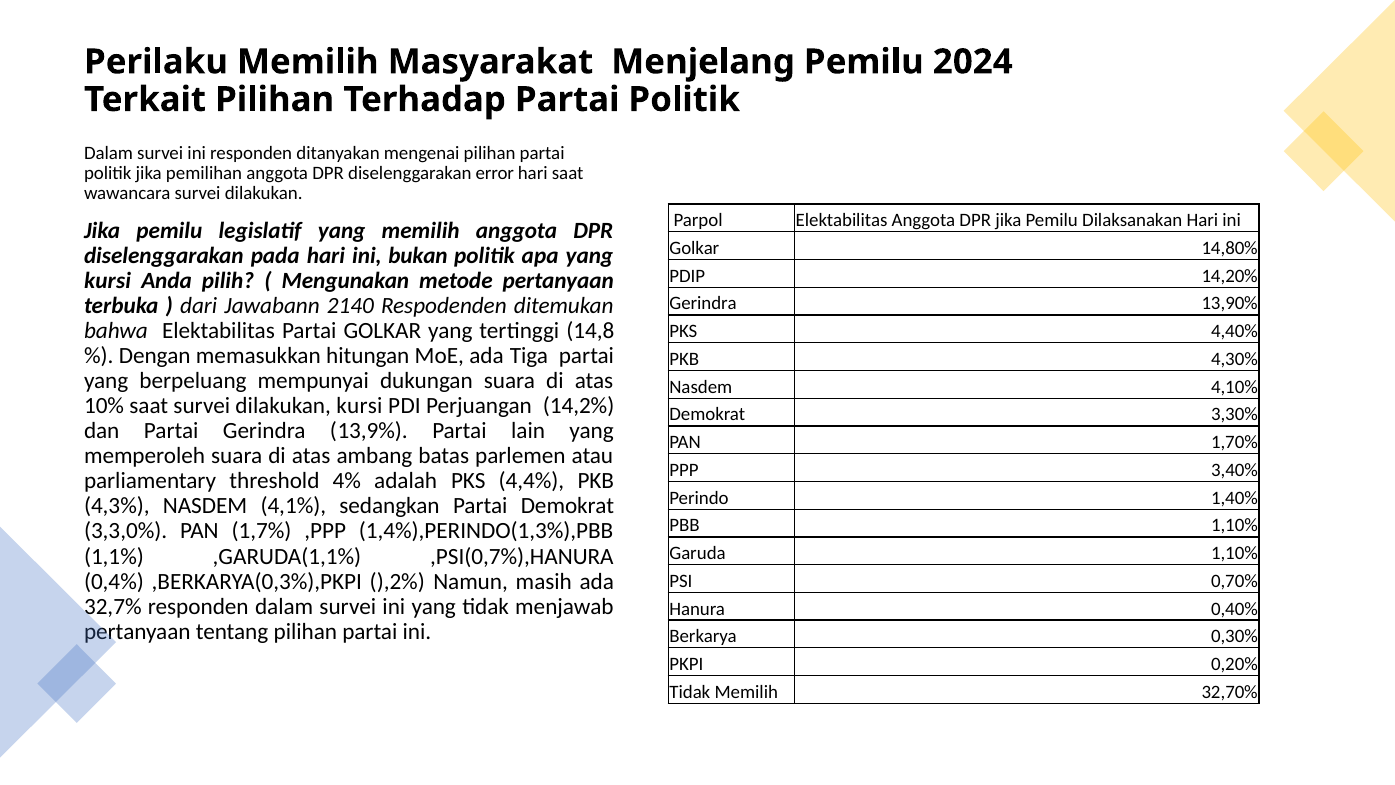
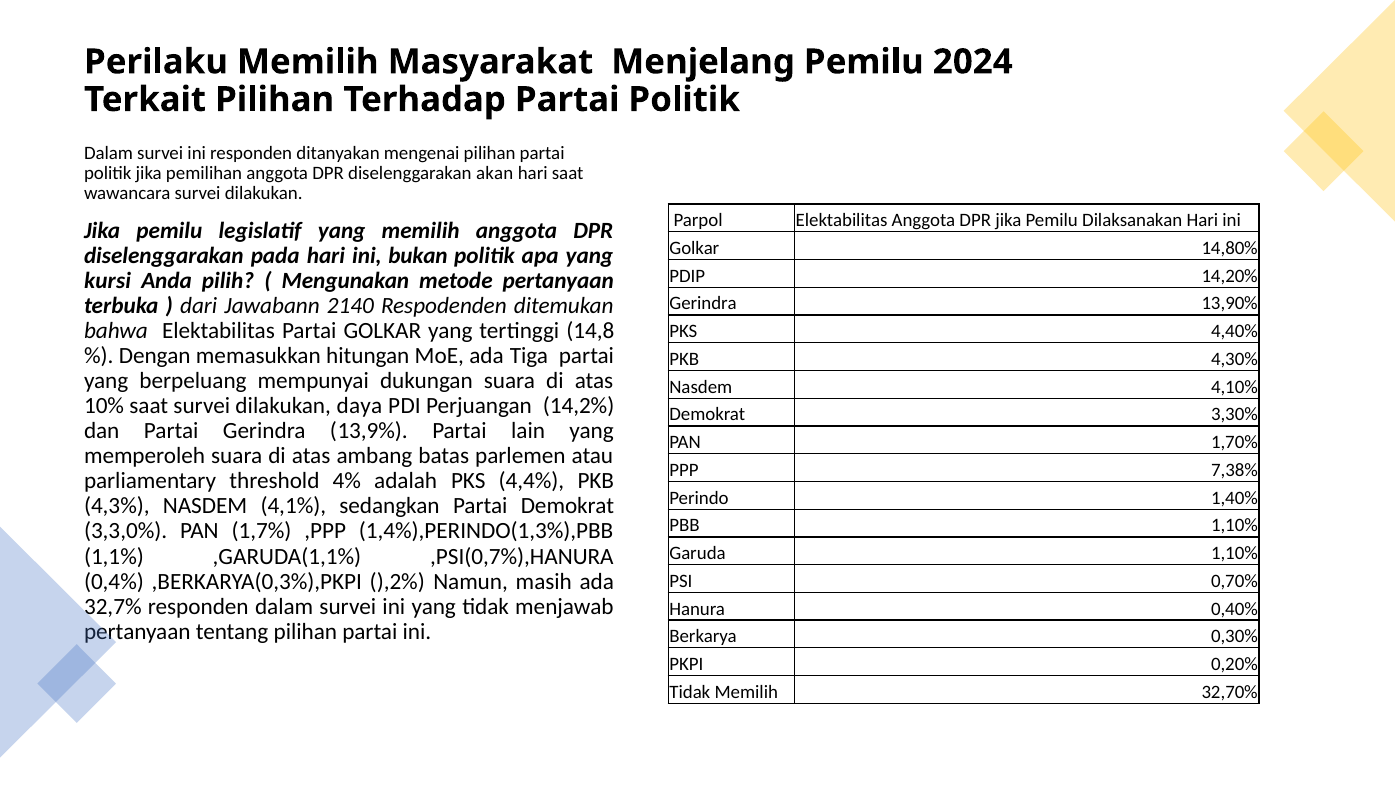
error: error -> akan
dilakukan kursi: kursi -> daya
3,40%: 3,40% -> 7,38%
